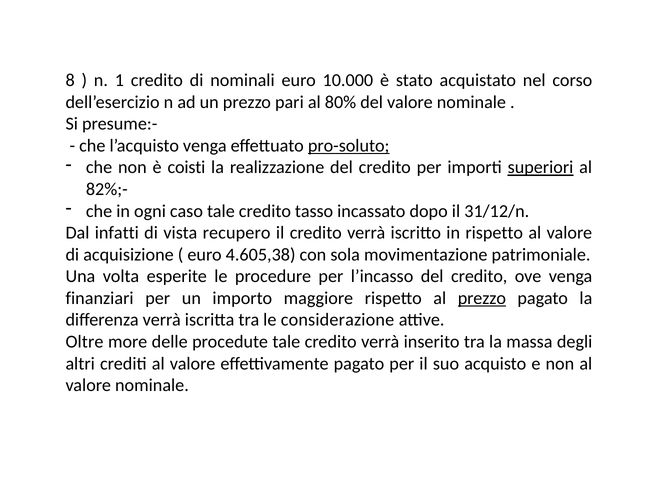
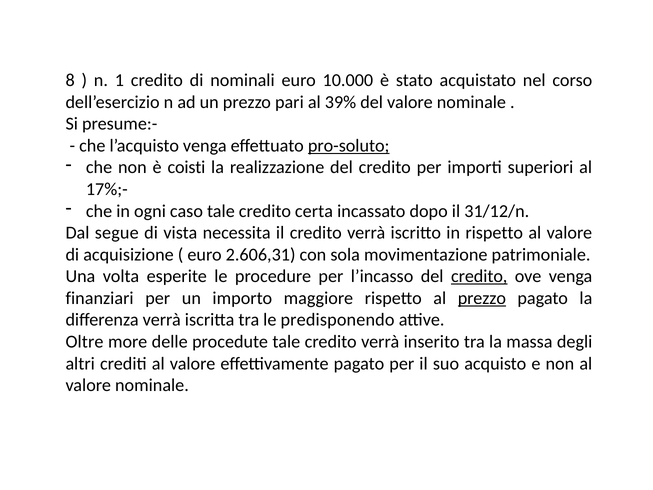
80%: 80% -> 39%
superiori underline: present -> none
82%;-: 82%;- -> 17%;-
tasso: tasso -> certa
infatti: infatti -> segue
recupero: recupero -> necessita
4.605,38: 4.605,38 -> 2.606,31
credito at (479, 276) underline: none -> present
considerazione: considerazione -> predisponendo
